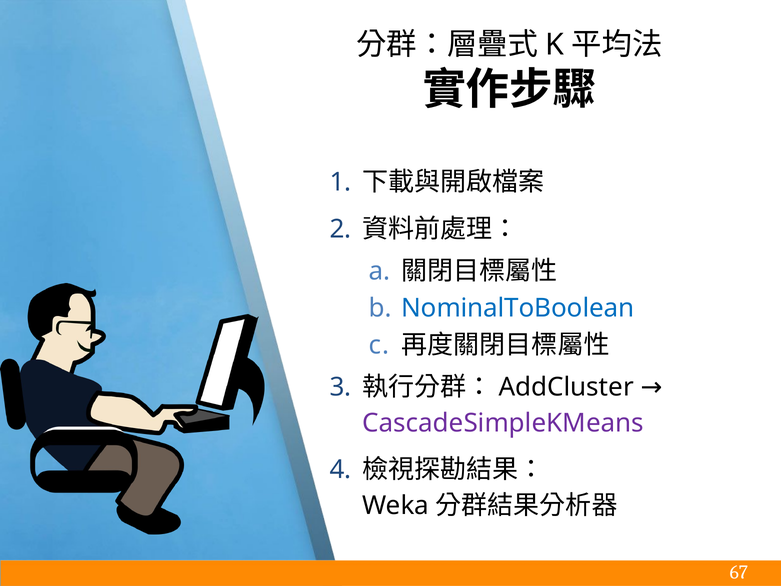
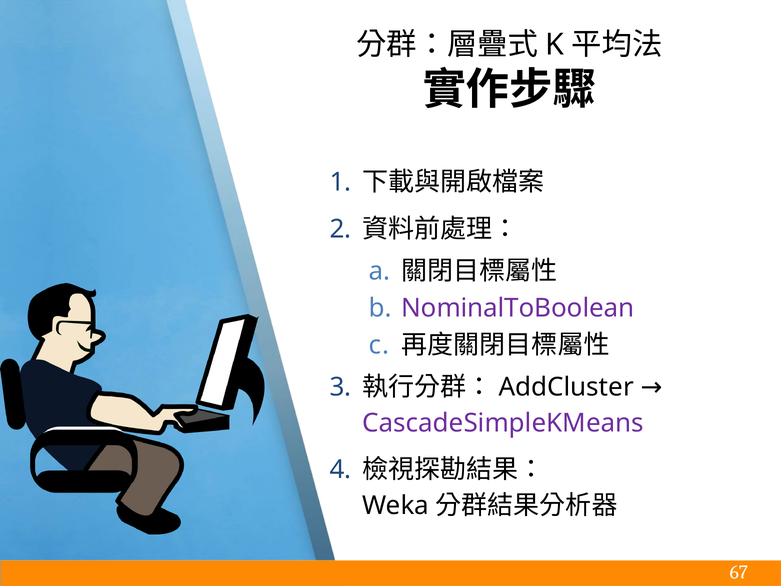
NominalToBoolean colour: blue -> purple
